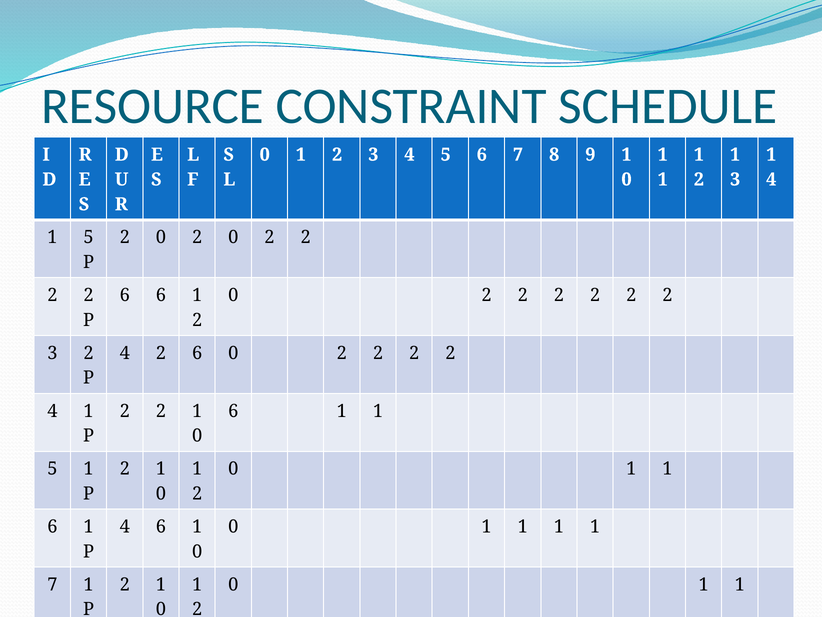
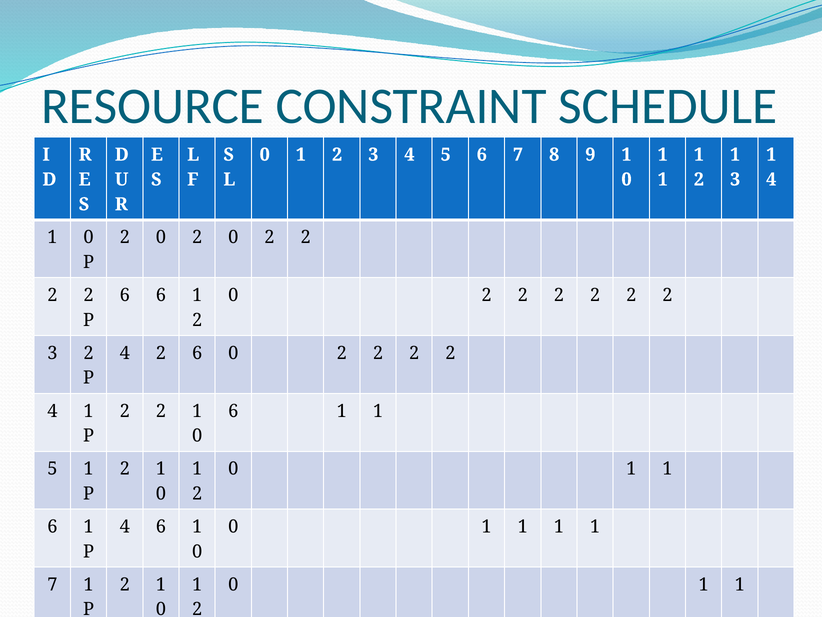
5 at (89, 237): 5 -> 0
